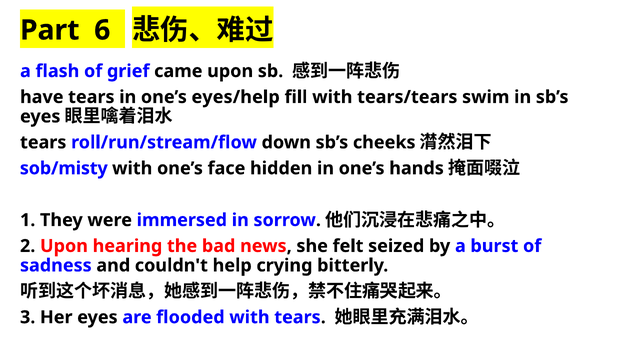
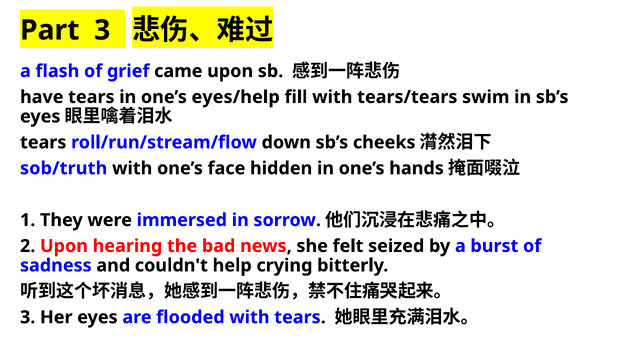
Part 6: 6 -> 3
sob/misty: sob/misty -> sob/truth
